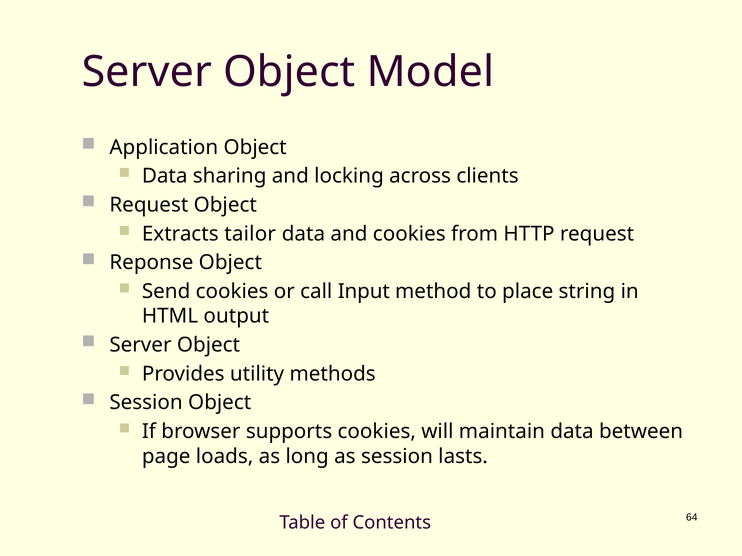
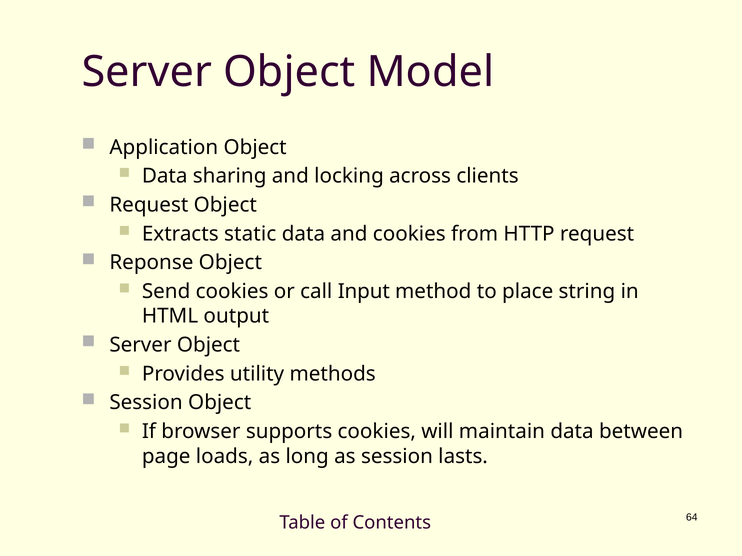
tailor: tailor -> static
